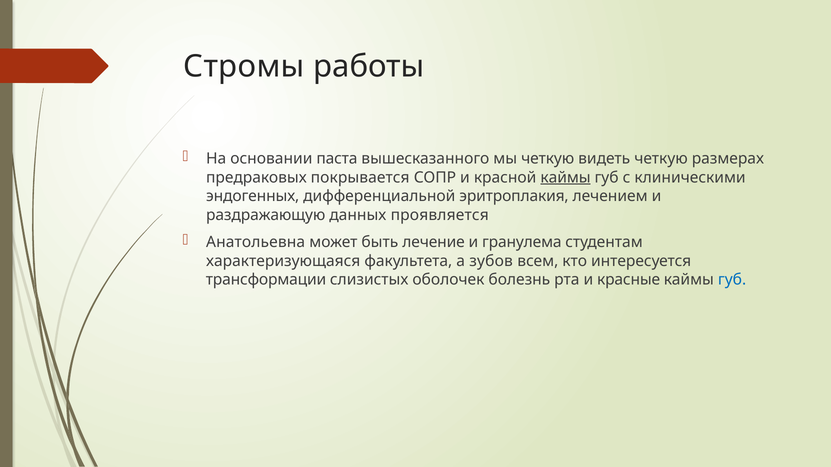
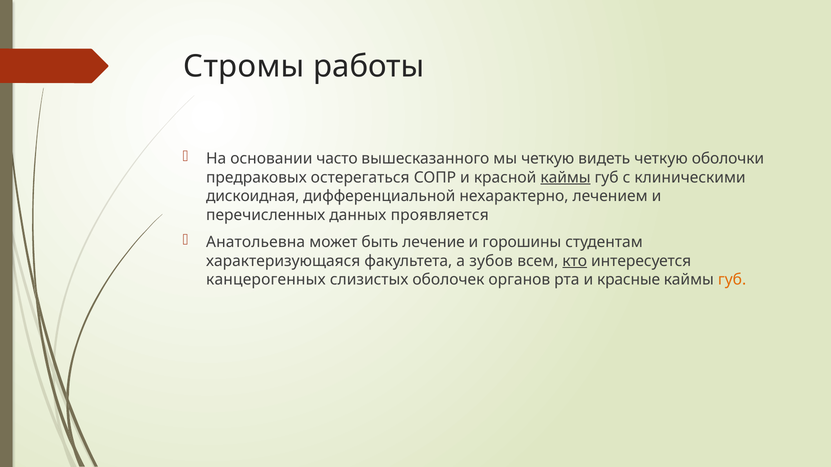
паста: паста -> часто
размерах: размерах -> оболочки
покрывается: покрывается -> остерегаться
эндогенных: эндогенных -> дискоидная
эритроплакия: эритроплакия -> нехарактерно
раздражающую: раздражающую -> перечисленных
гранулема: гранулема -> горошины
кто underline: none -> present
трансформации: трансформации -> канцерогенных
болезнь: болезнь -> органов
губ at (732, 280) colour: blue -> orange
